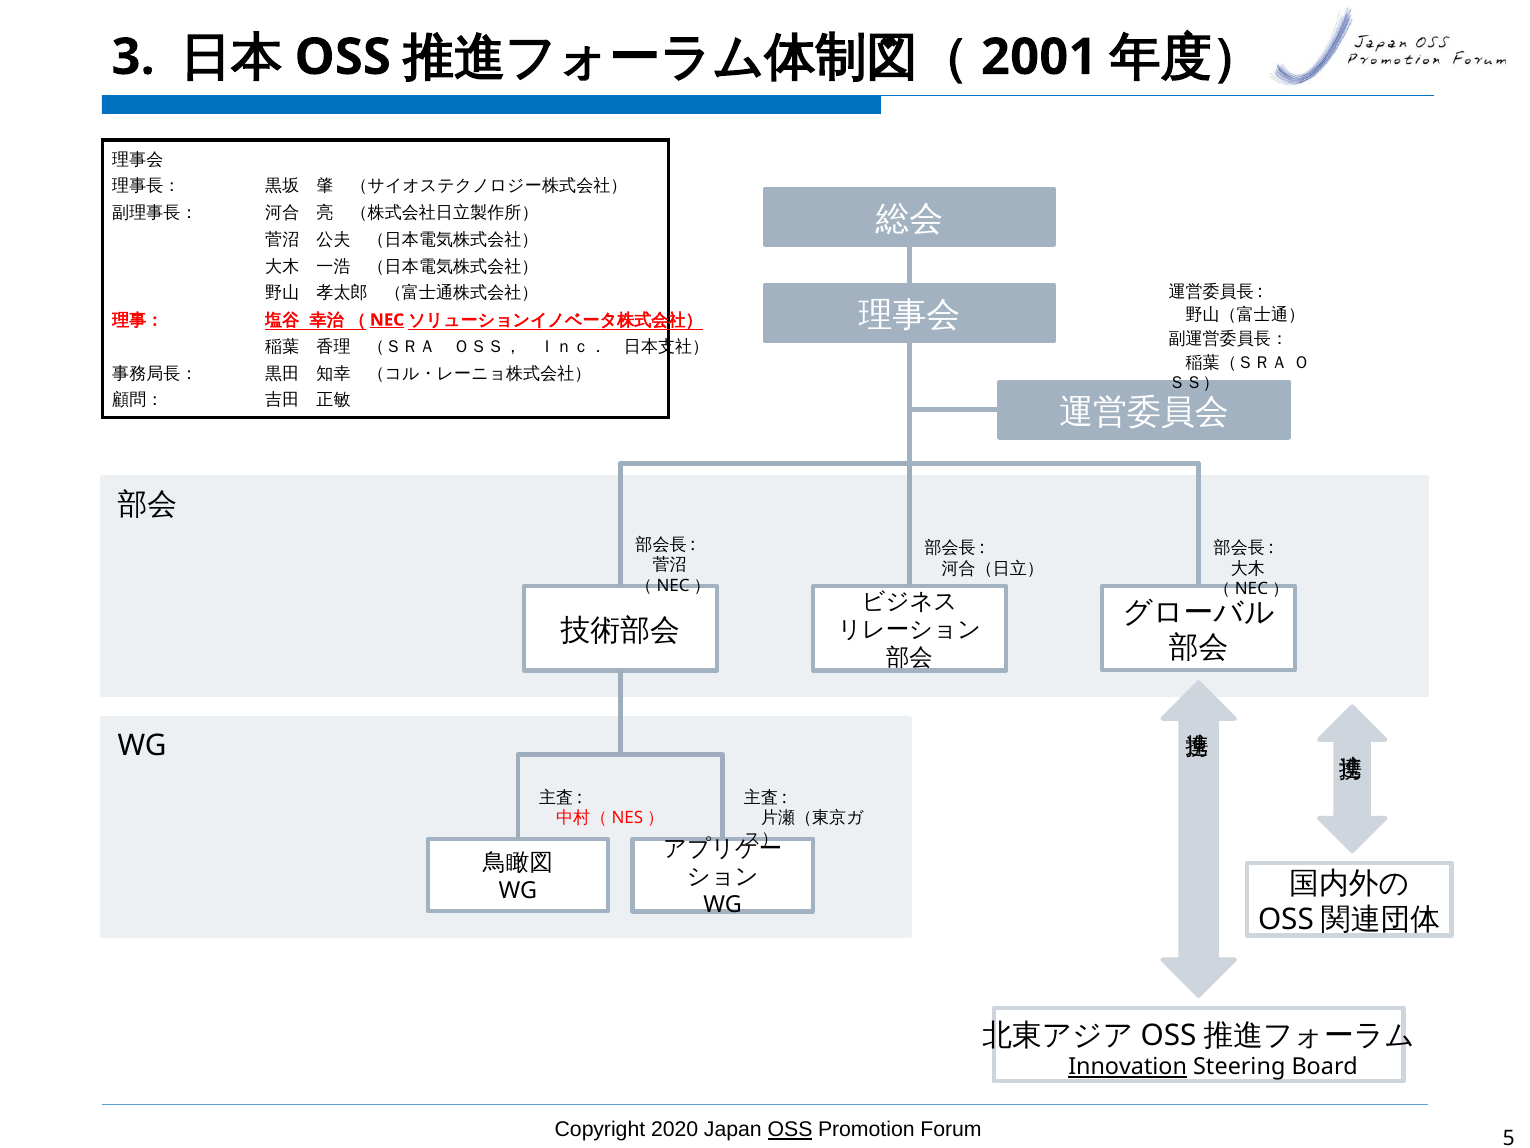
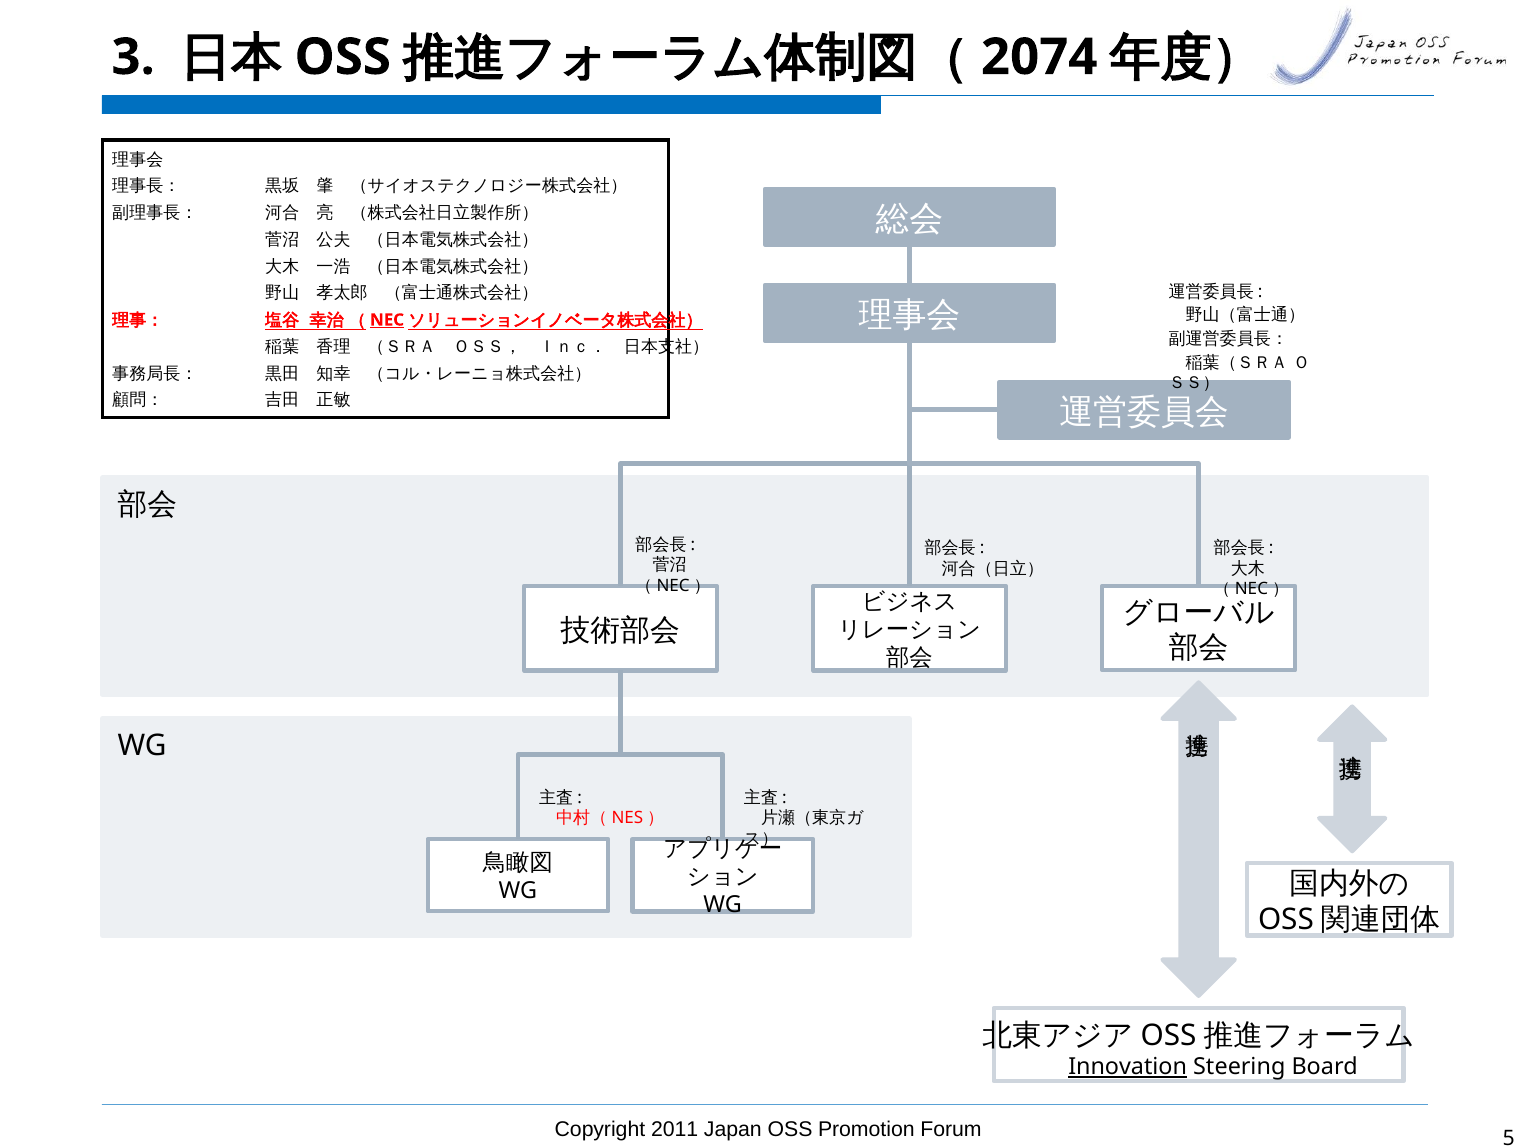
2001: 2001 -> 2074
2020: 2020 -> 2011
OSS at (790, 1129) underline: present -> none
